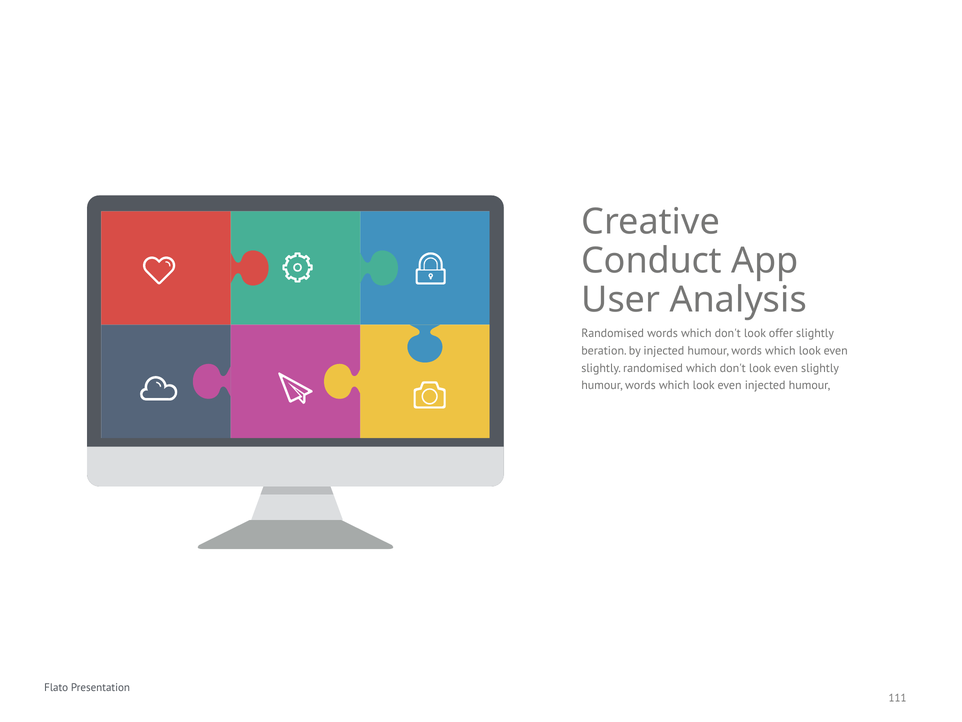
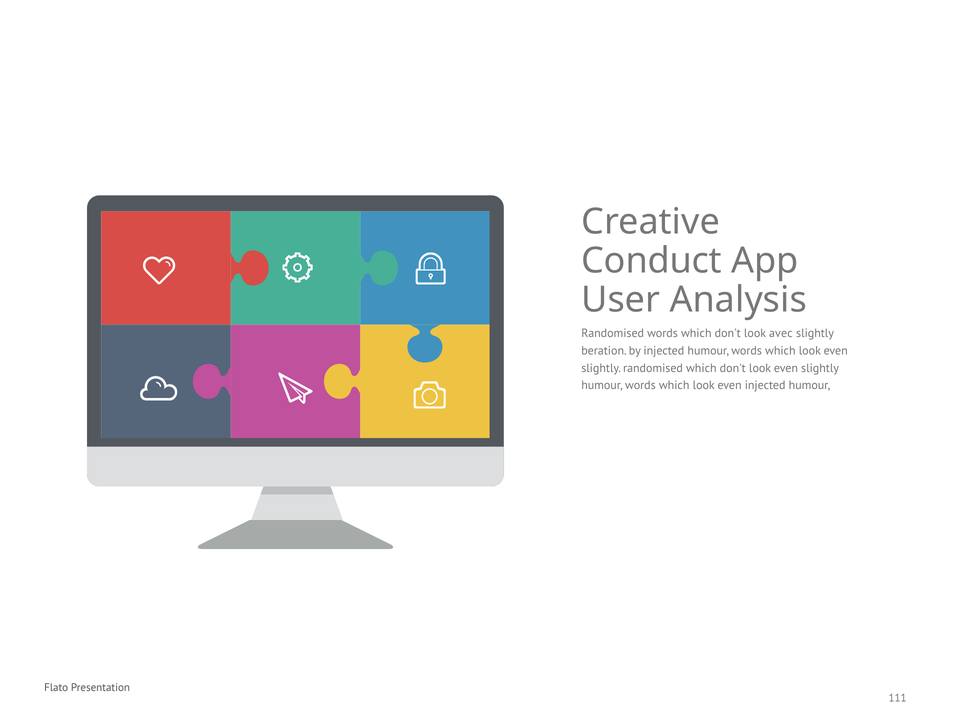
offer: offer -> avec
